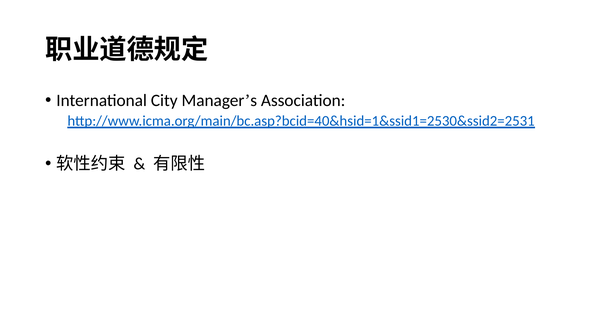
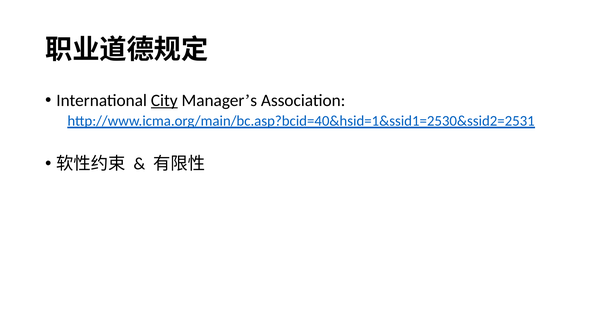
City underline: none -> present
